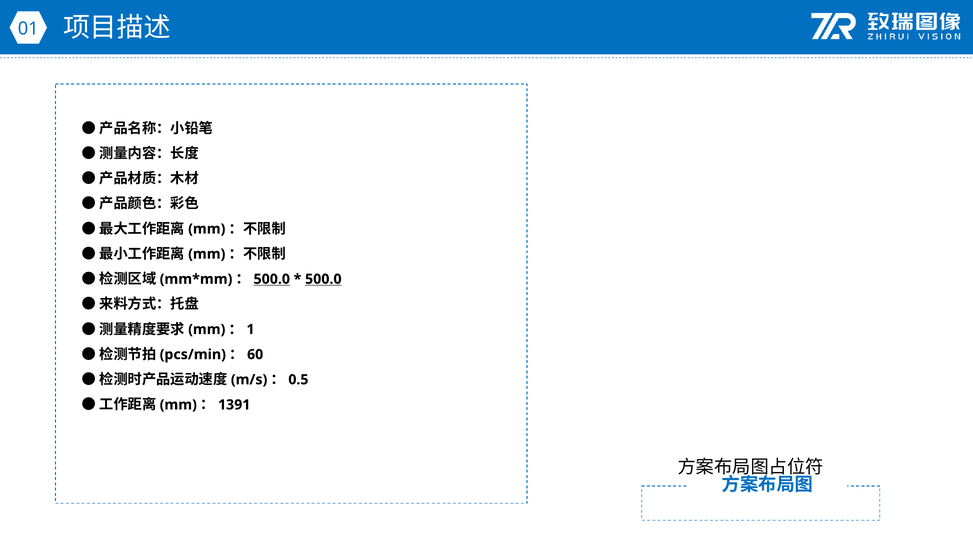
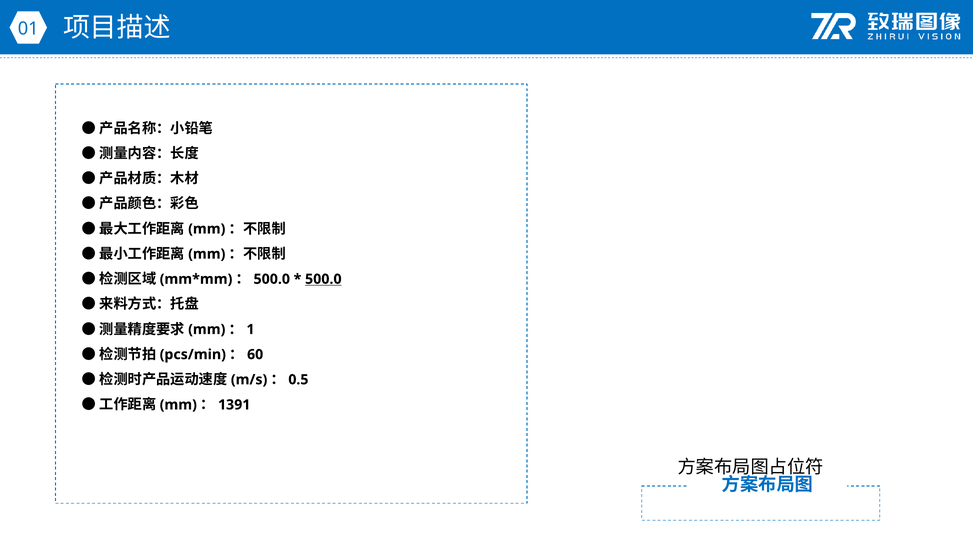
500.0 at (272, 279) underline: present -> none
